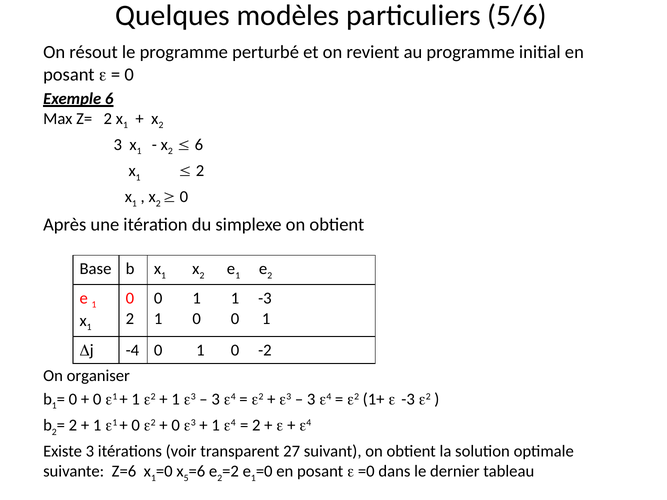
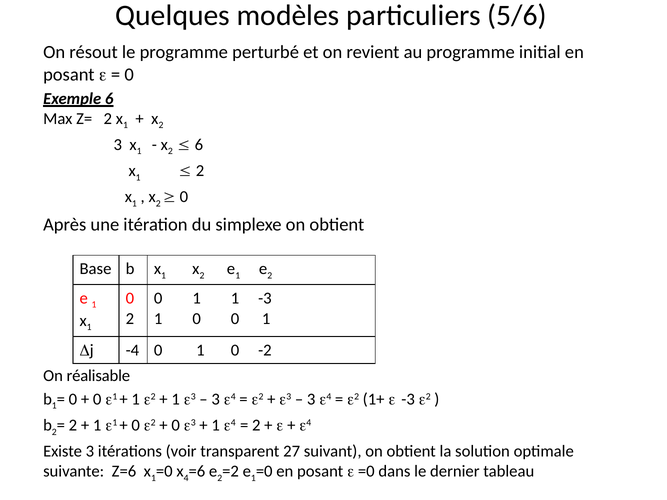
organiser: organiser -> réalisable
5: 5 -> 4
